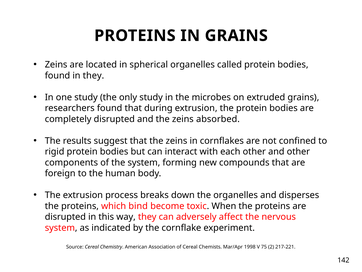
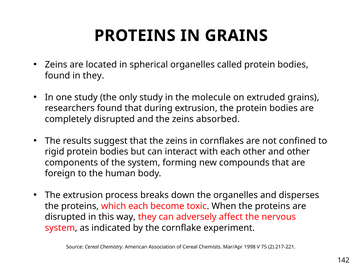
microbes: microbes -> molecule
which bind: bind -> each
